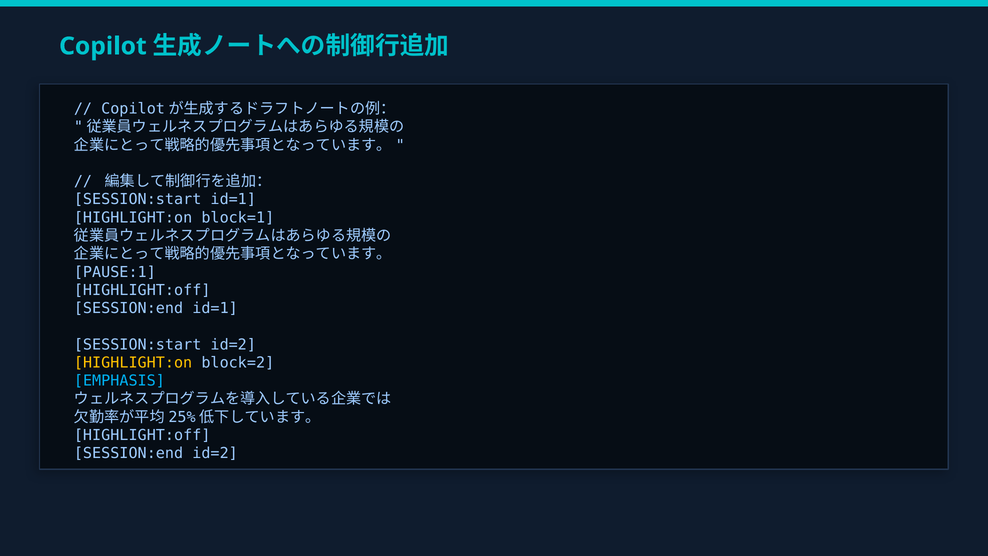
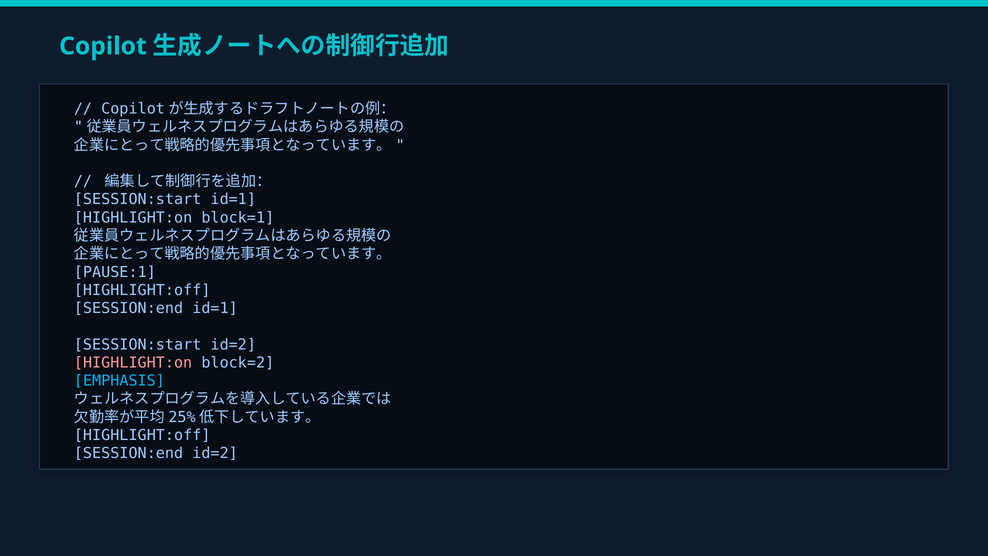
HIGHLIGHT:on at (133, 363) colour: yellow -> pink
